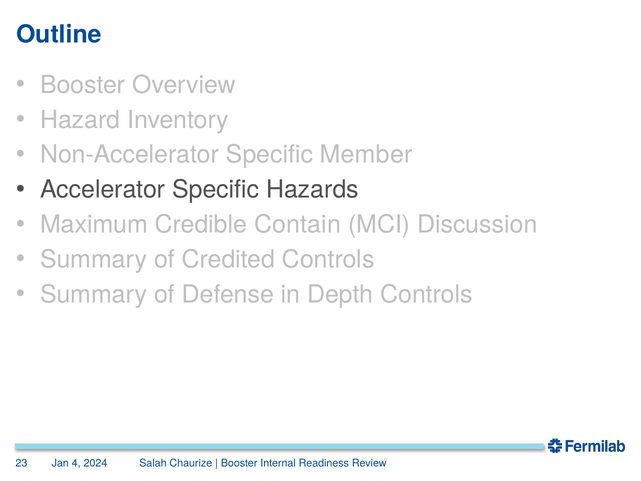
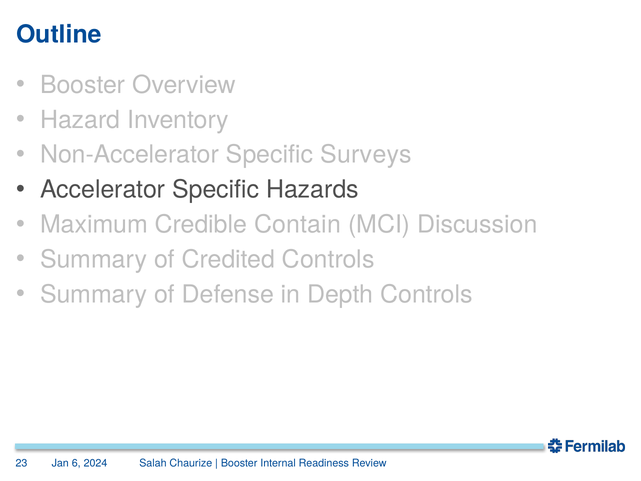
Member: Member -> Surveys
4: 4 -> 6
